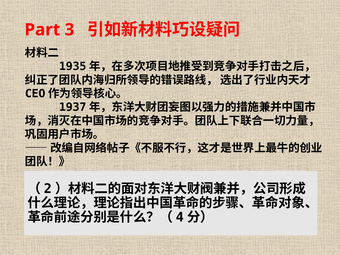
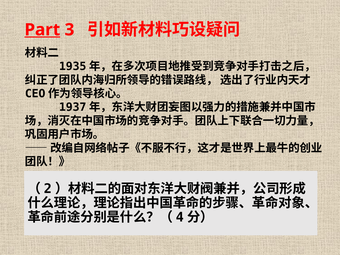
Part underline: none -> present
